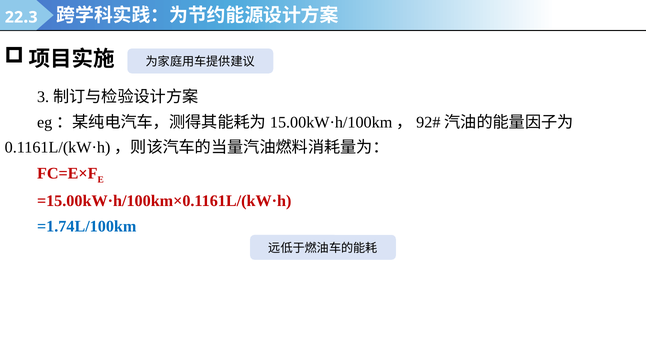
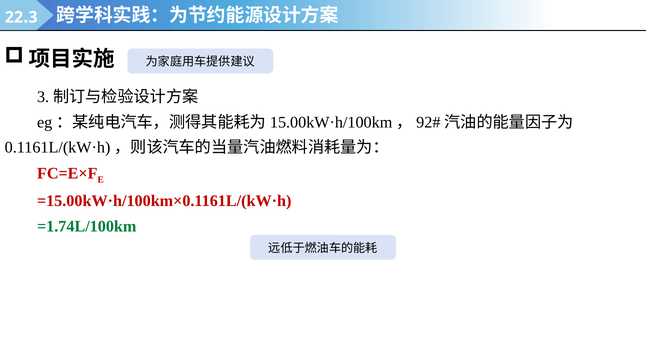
=1.74L/100km colour: blue -> green
